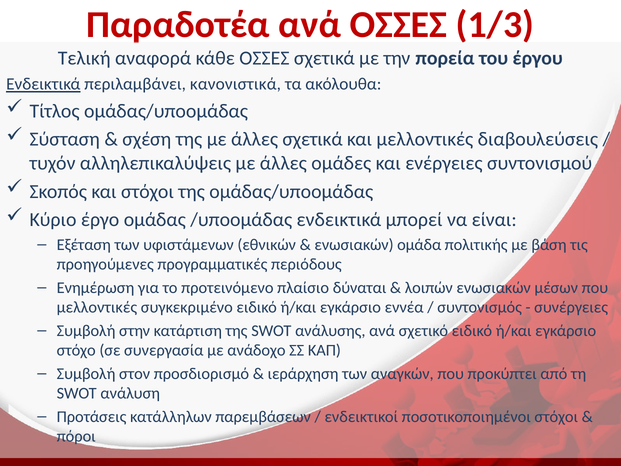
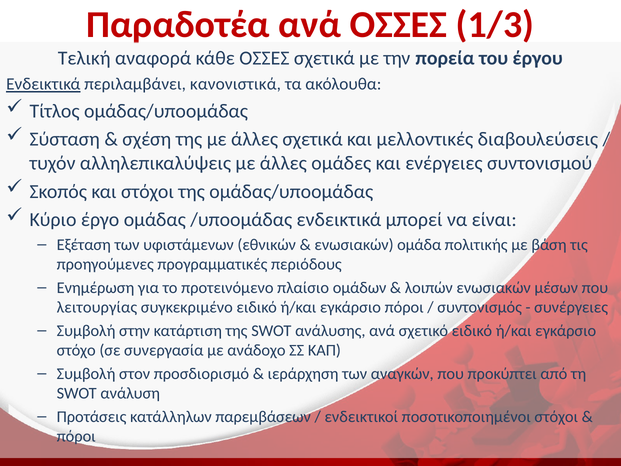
δύναται: δύναται -> ομάδων
μελλοντικές at (97, 307): μελλοντικές -> λειτουργίας
εγκάρσιο εννέα: εννέα -> πόροι
